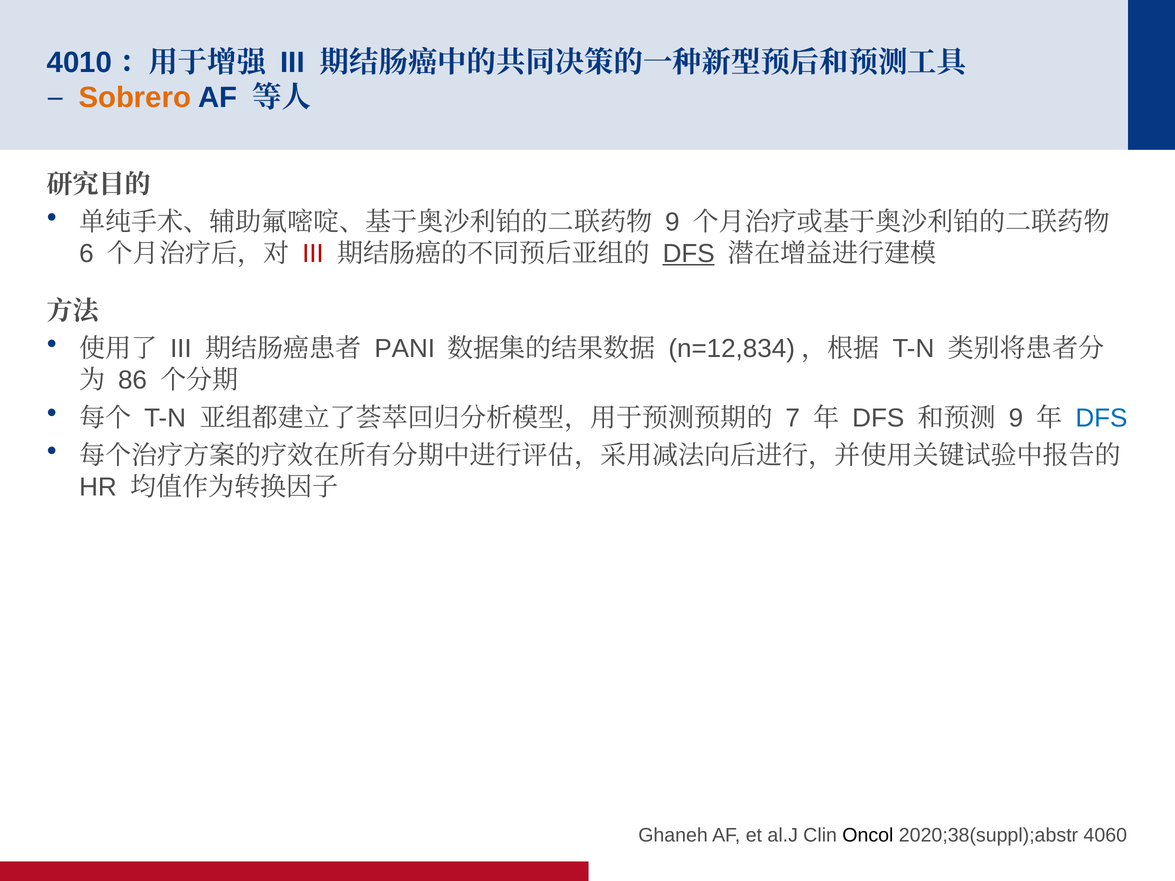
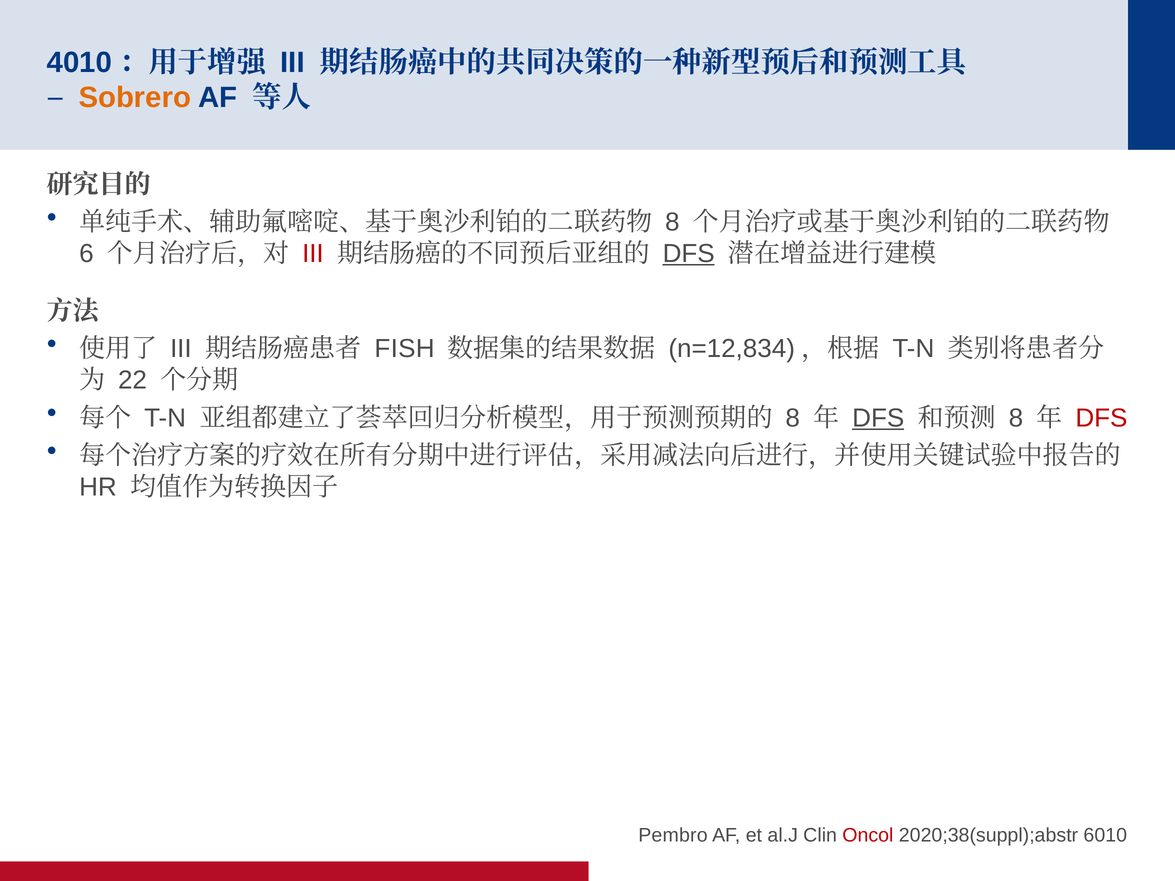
9 at (672, 222): 9 -> 8
PANI: PANI -> FISH
86: 86 -> 22
7 at (793, 418): 7 -> 8
DFS at (878, 418) underline: none -> present
9 at (1016, 418): 9 -> 8
DFS at (1101, 418) colour: blue -> red
Ghaneh: Ghaneh -> Pembro
Oncol colour: black -> red
4060: 4060 -> 6010
